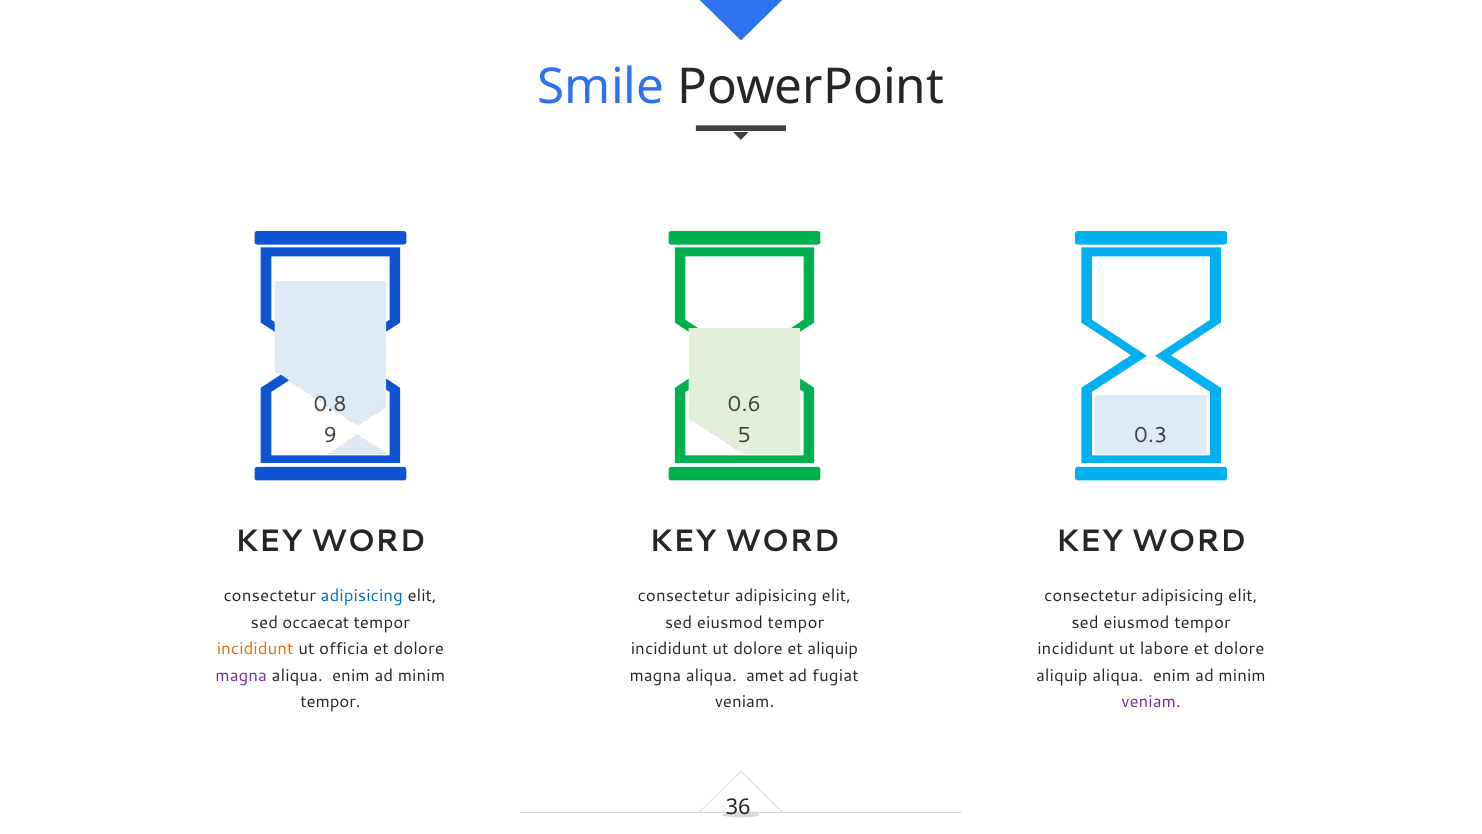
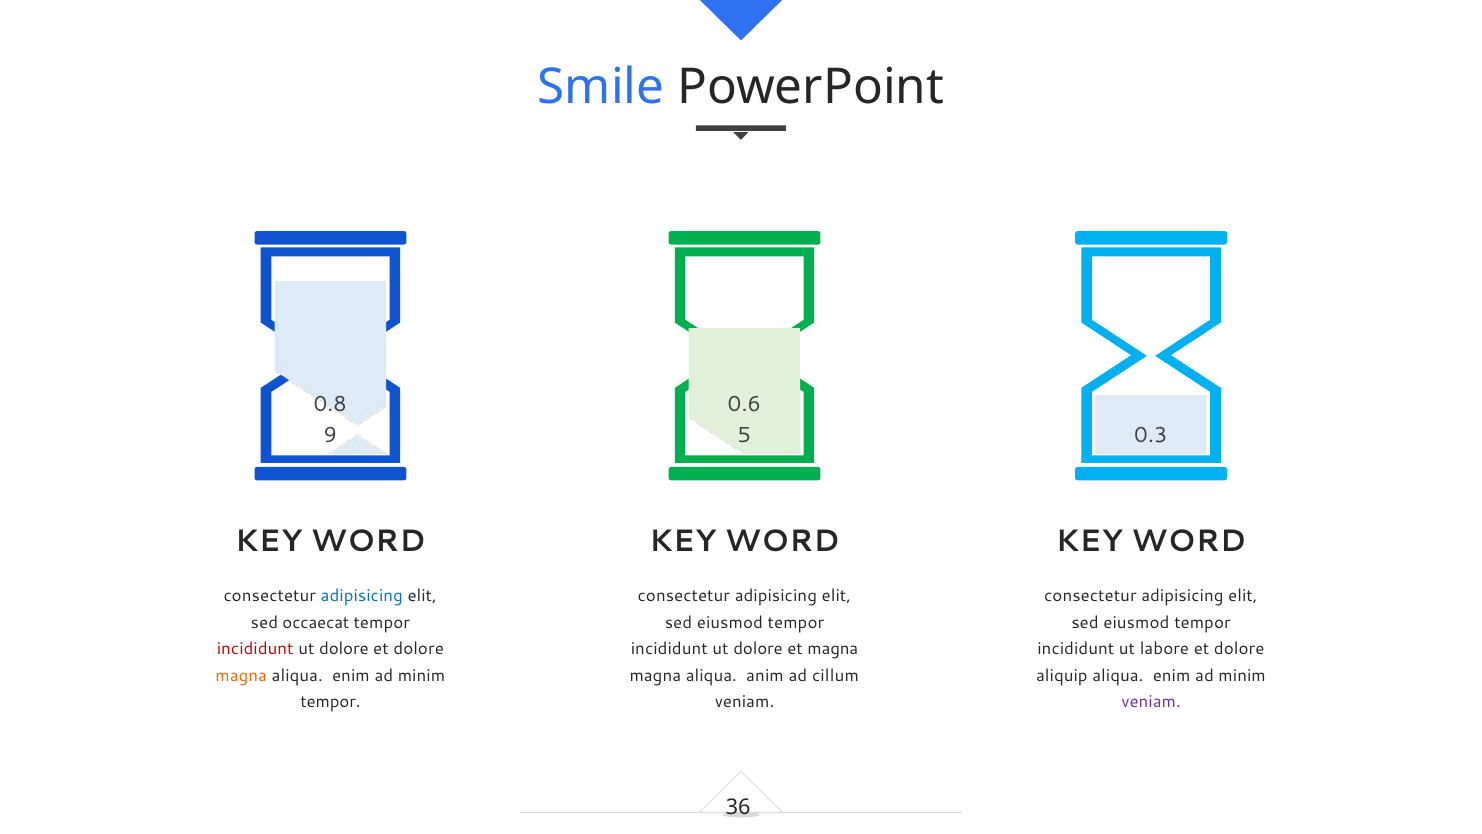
incididunt at (255, 649) colour: orange -> red
officia at (344, 649): officia -> dolore
et aliquip: aliquip -> magna
magna at (241, 675) colour: purple -> orange
amet: amet -> anim
fugiat: fugiat -> cillum
